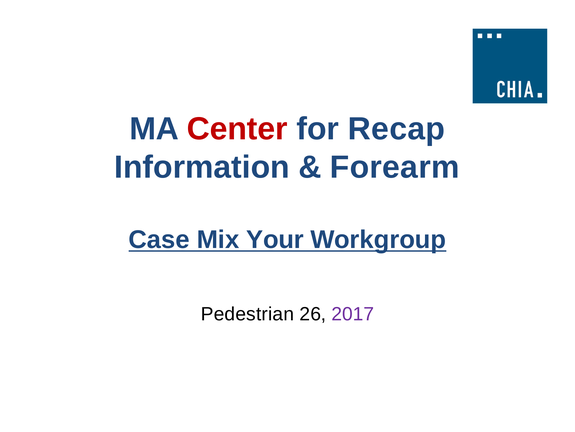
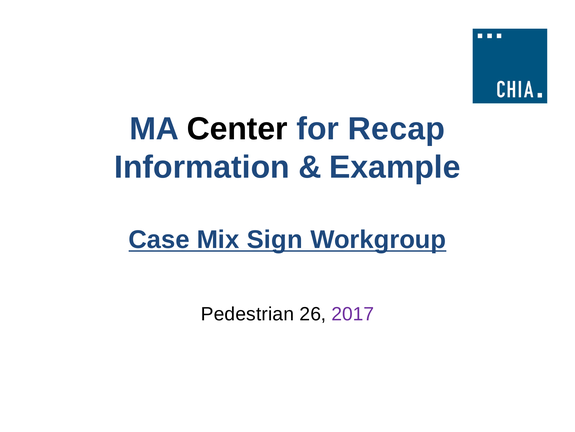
Center colour: red -> black
Forearm: Forearm -> Example
Your: Your -> Sign
